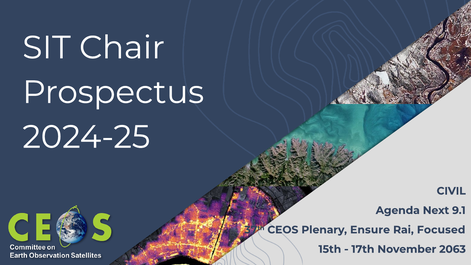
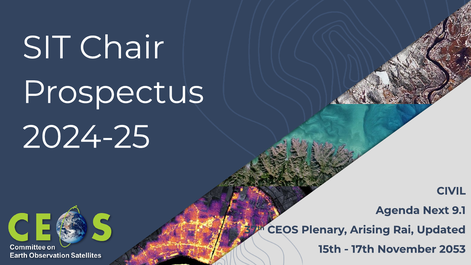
Ensure: Ensure -> Arising
Focused: Focused -> Updated
2063: 2063 -> 2053
